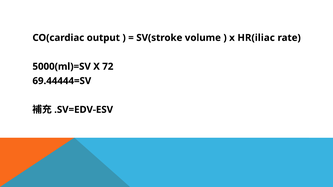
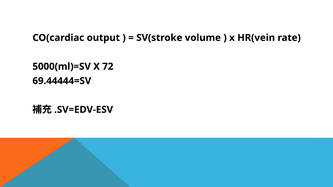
HR(iliac: HR(iliac -> HR(vein
